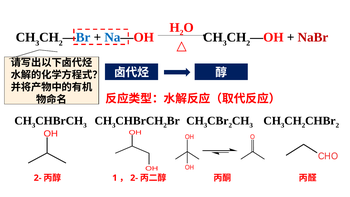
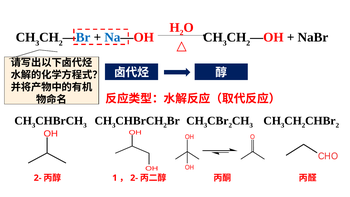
NaBr colour: red -> black
